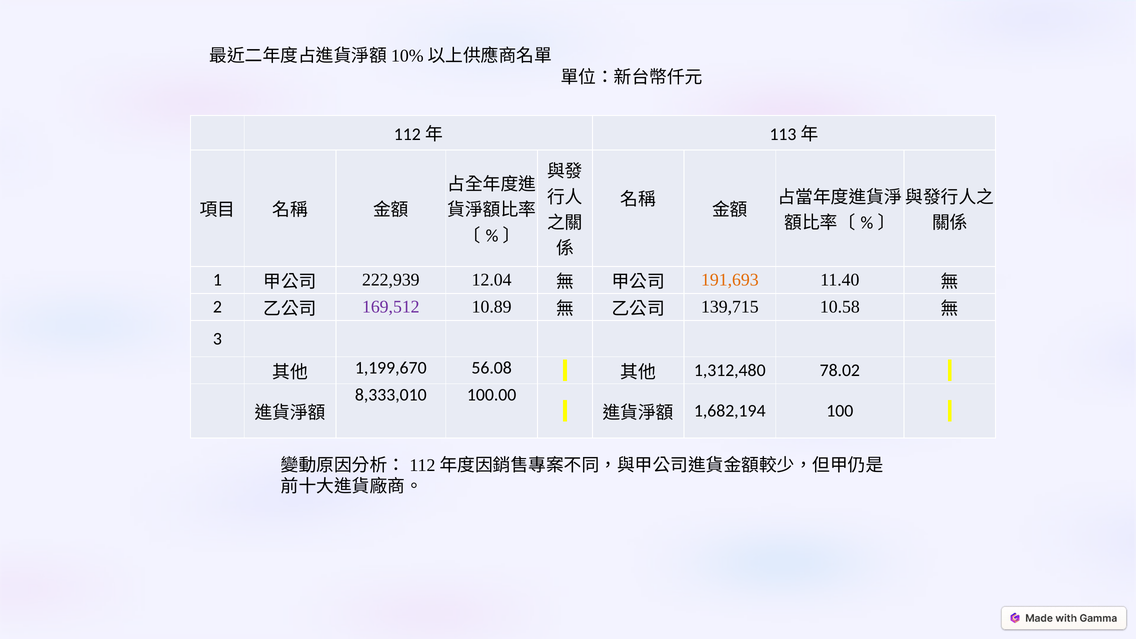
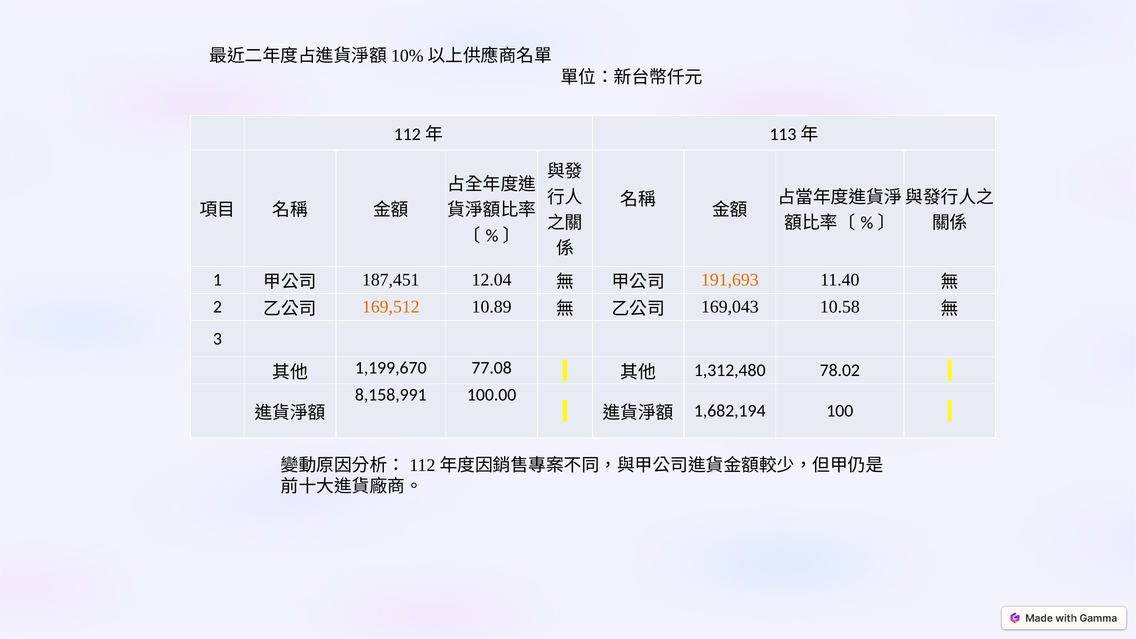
222,939: 222,939 -> 187,451
169,512 colour: purple -> orange
139,715: 139,715 -> 169,043
56.08: 56.08 -> 77.08
8,333,010: 8,333,010 -> 8,158,991
